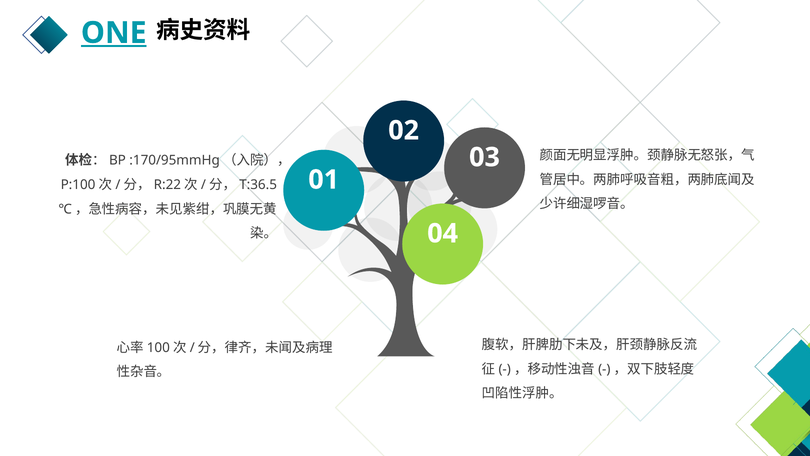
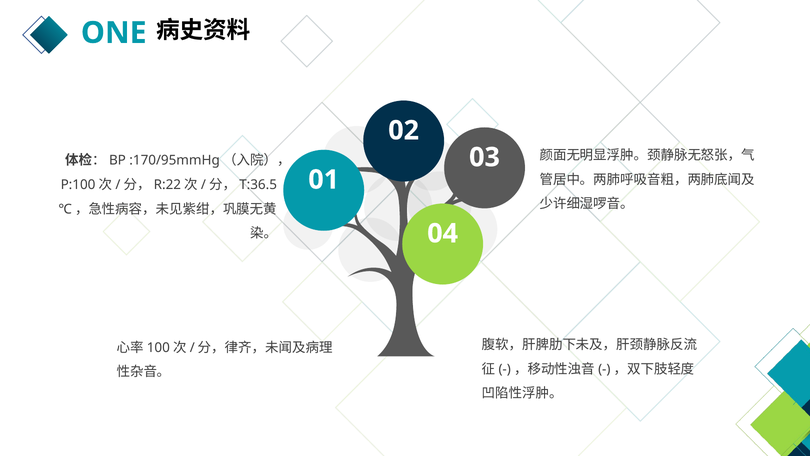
ONE underline: present -> none
